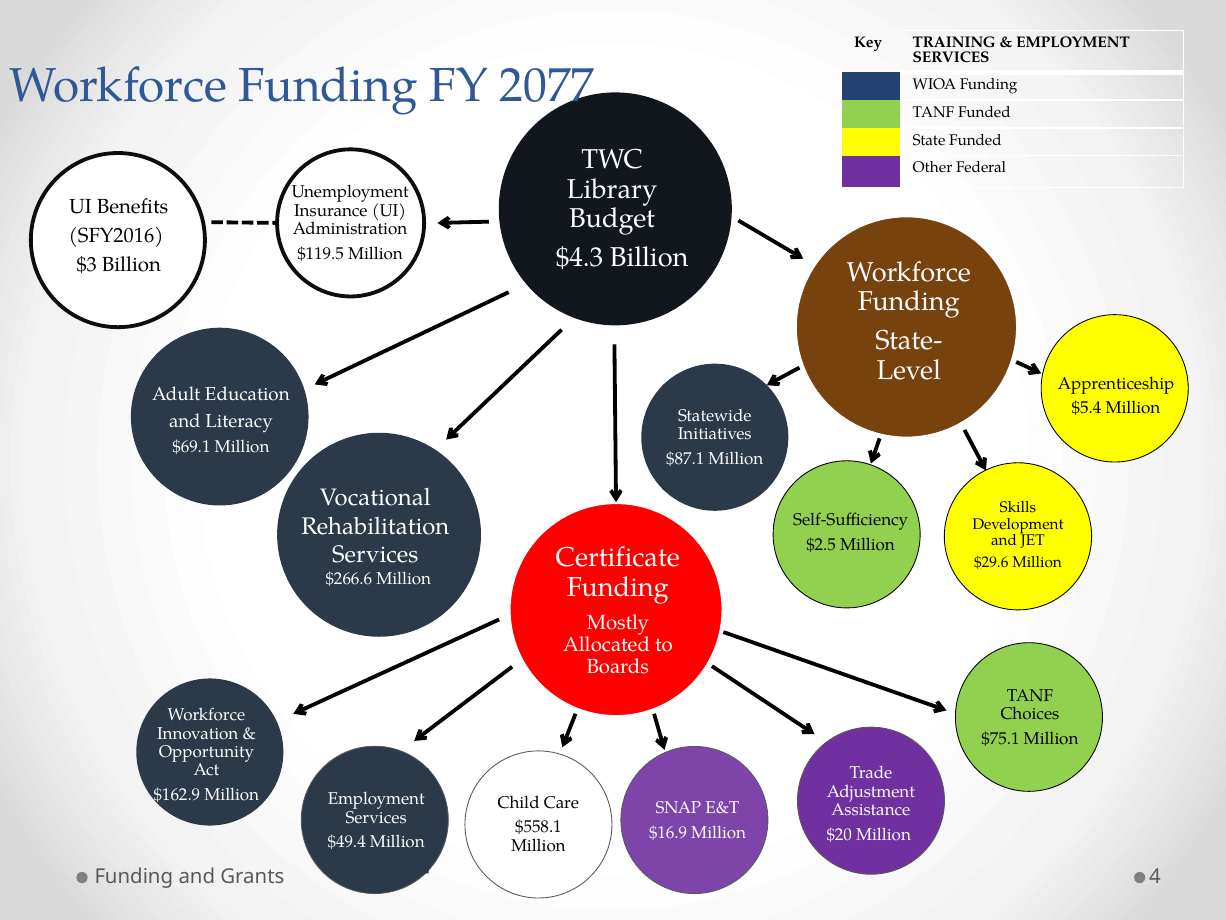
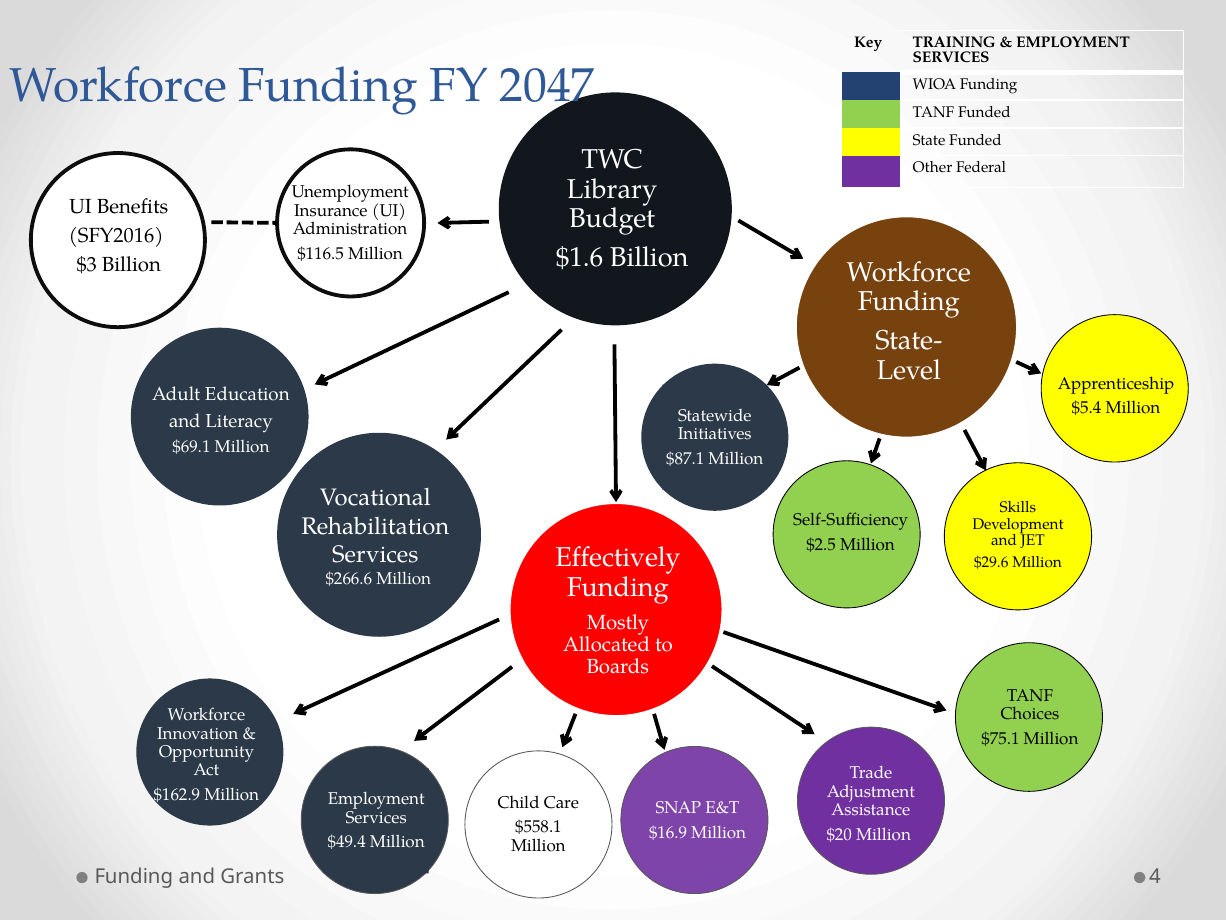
2077: 2077 -> 2047
$119.5: $119.5 -> $116.5
$4.3: $4.3 -> $1.6
Certificate: Certificate -> Effectively
